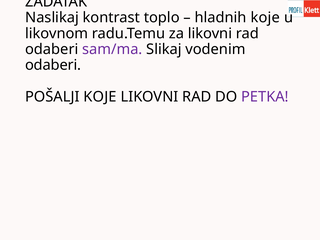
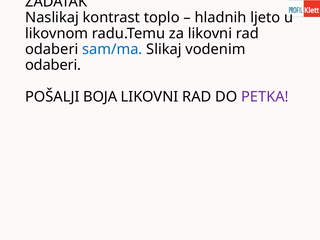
hladnih koje: koje -> ljeto
sam/ma colour: purple -> blue
POŠALJI KOJE: KOJE -> BOJA
